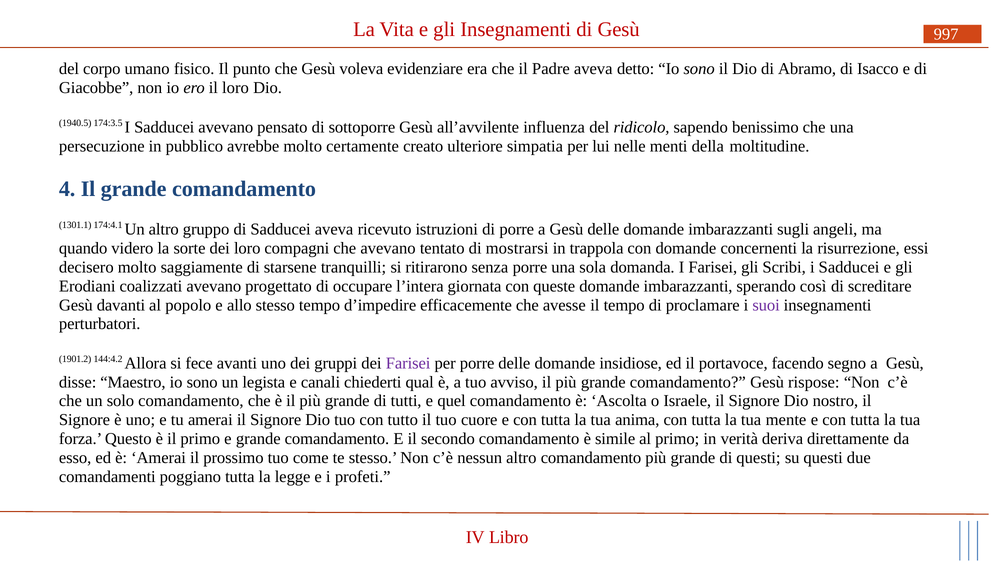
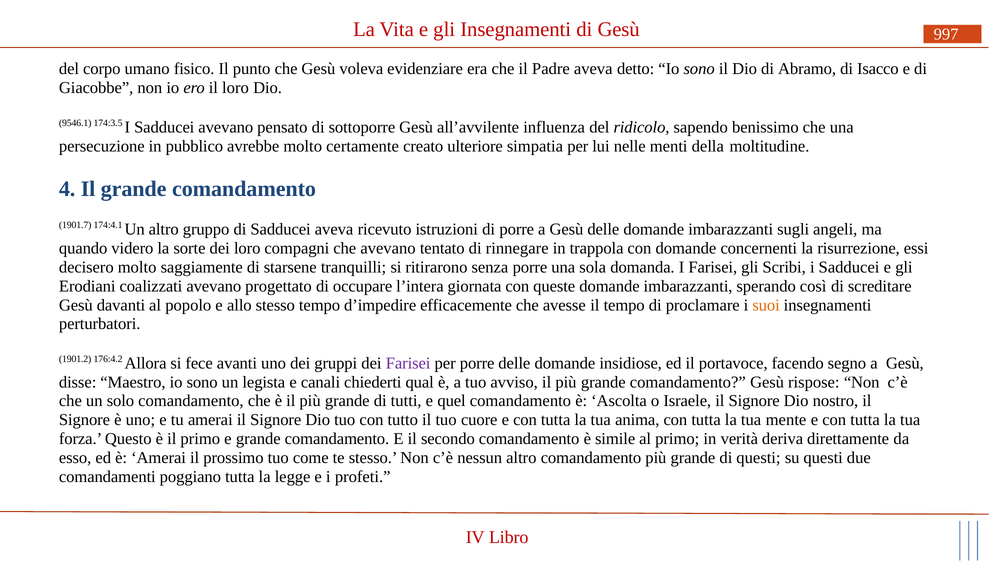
1940.5: 1940.5 -> 9546.1
1301.1: 1301.1 -> 1901.7
mostrarsi: mostrarsi -> rinnegare
suoi colour: purple -> orange
144:4.2: 144:4.2 -> 176:4.2
